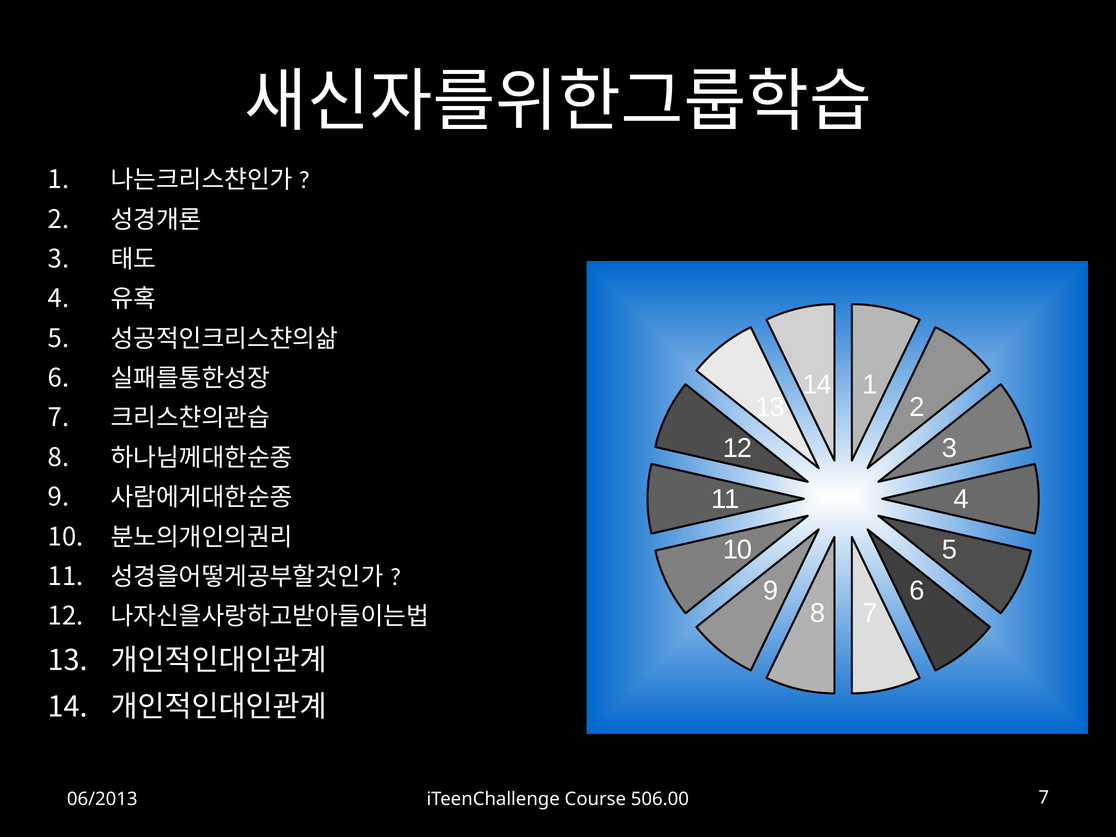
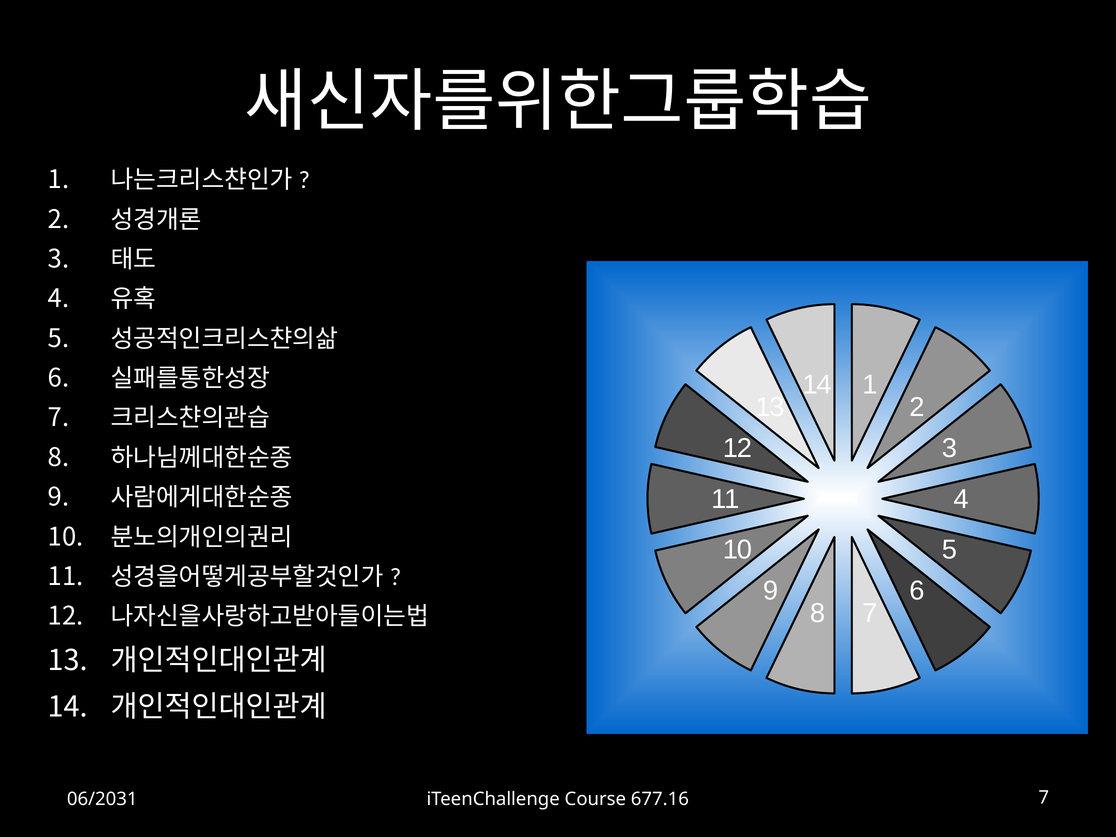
06/2013: 06/2013 -> 06/2031
506.00: 506.00 -> 677.16
